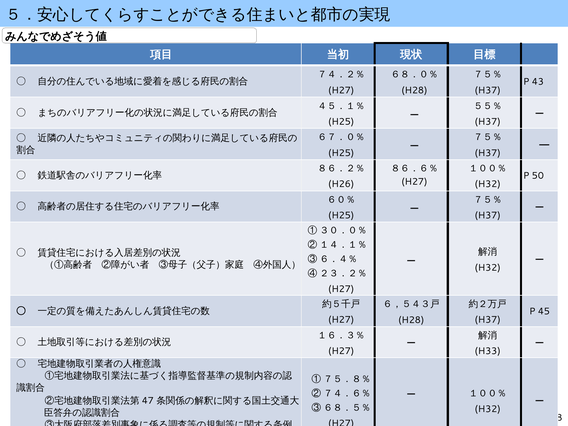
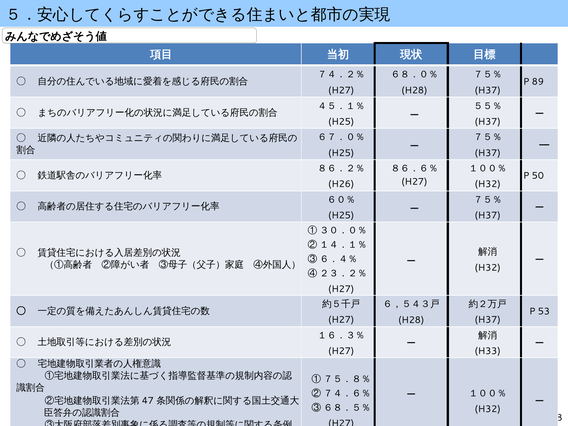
43: 43 -> 89
45: 45 -> 53
